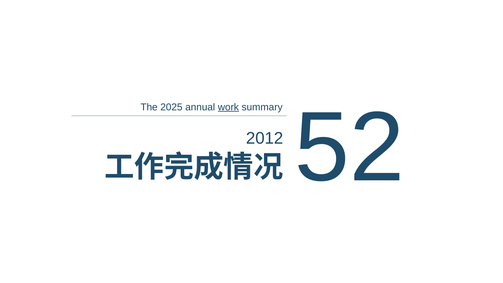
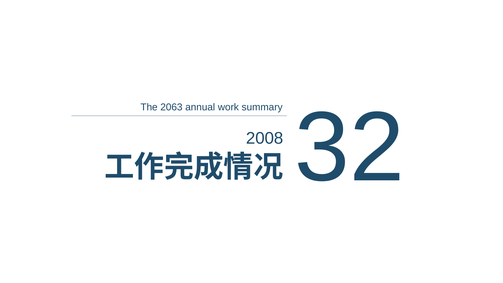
2025: 2025 -> 2063
work underline: present -> none
52: 52 -> 32
2012: 2012 -> 2008
